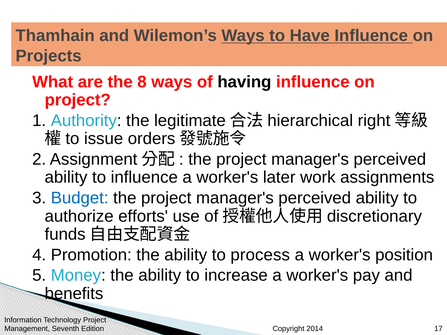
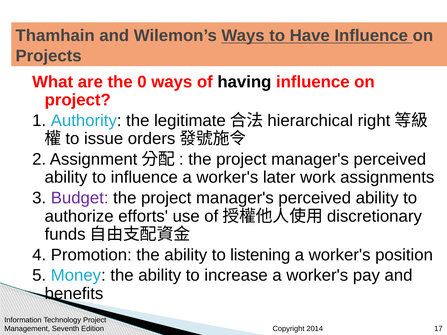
8: 8 -> 0
Budget colour: blue -> purple
process: process -> listening
